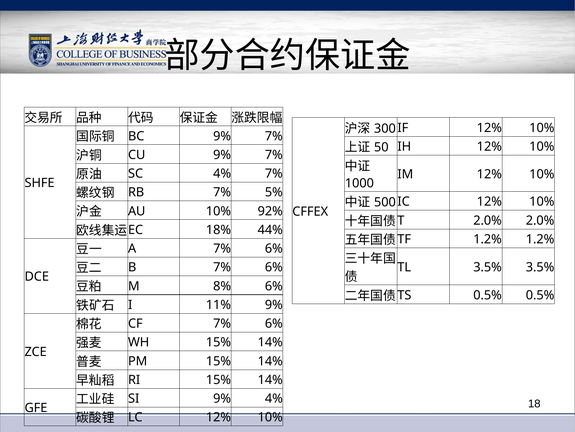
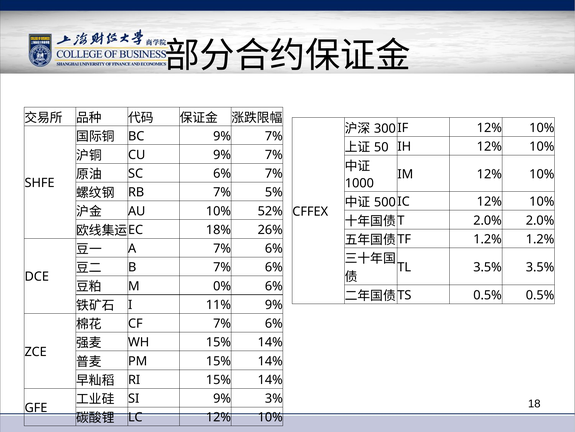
SC 4%: 4% -> 6%
92%: 92% -> 52%
44%: 44% -> 26%
8%: 8% -> 0%
9% 4%: 4% -> 3%
